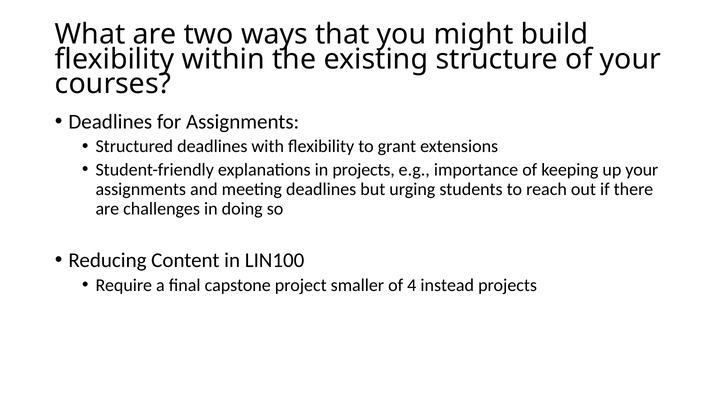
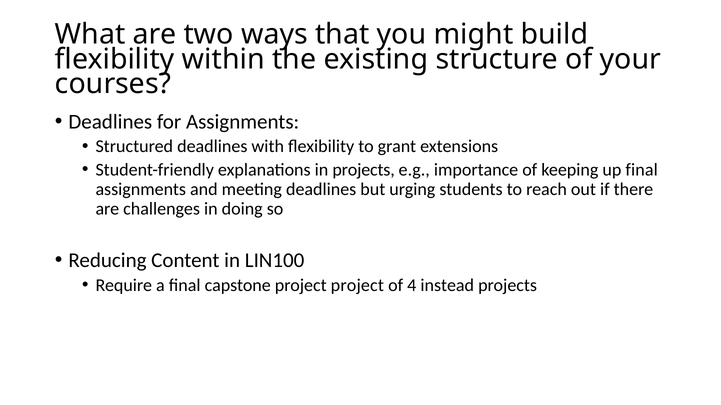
up your: your -> final
project smaller: smaller -> project
